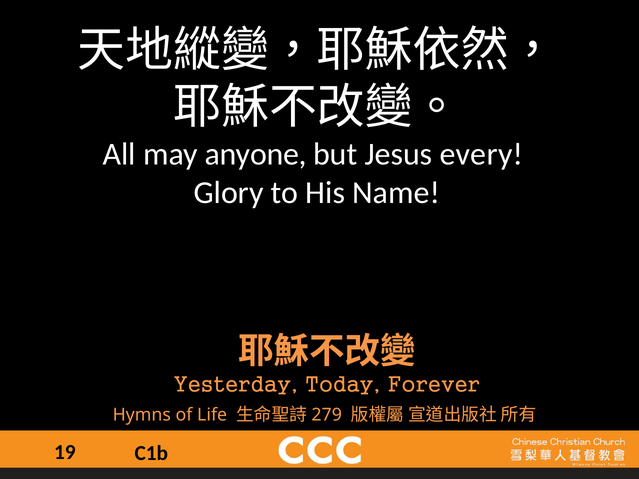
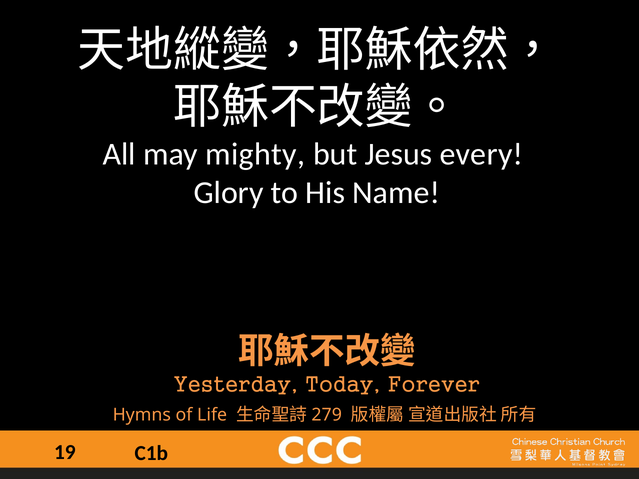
anyone: anyone -> mighty
